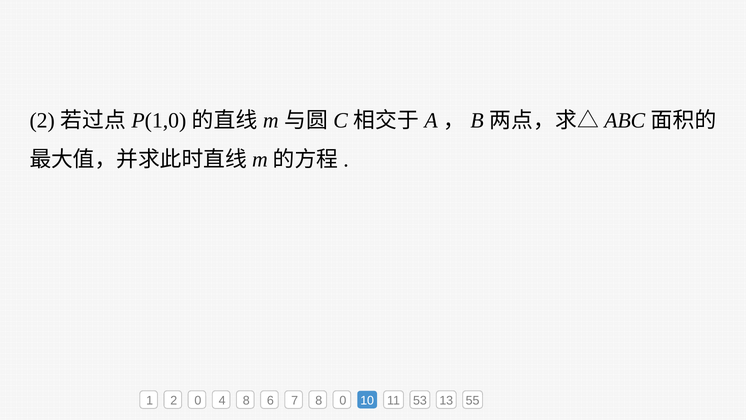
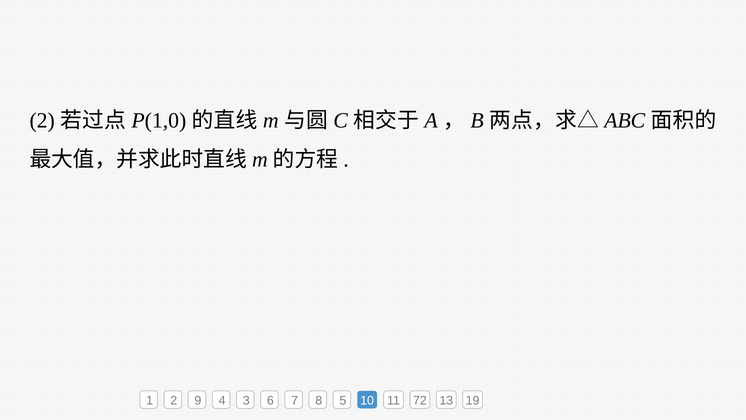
2 0: 0 -> 9
4 8: 8 -> 3
8 0: 0 -> 5
53: 53 -> 72
55: 55 -> 19
